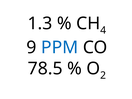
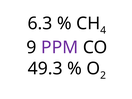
1.3: 1.3 -> 6.3
PPM colour: blue -> purple
78.5: 78.5 -> 49.3
